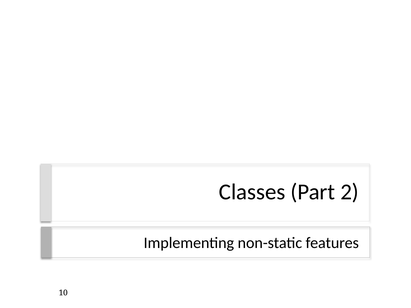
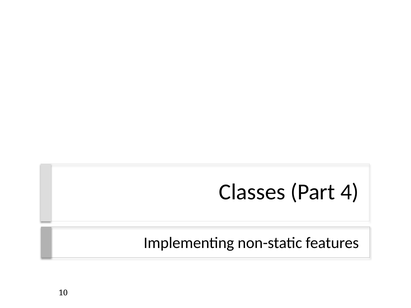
2: 2 -> 4
